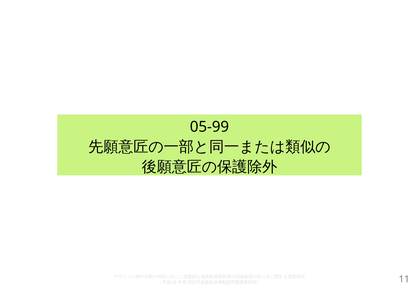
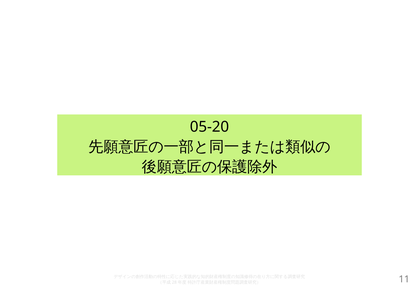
05-99: 05-99 -> 05-20
